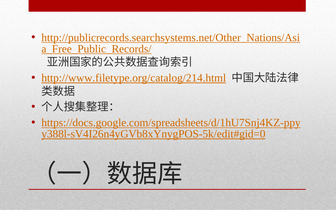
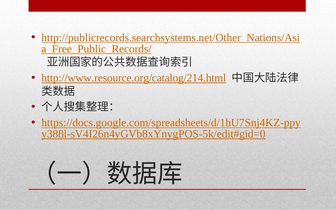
http://www.filetype.org/catalog/214.html: http://www.filetype.org/catalog/214.html -> http://www.resource.org/catalog/214.html
